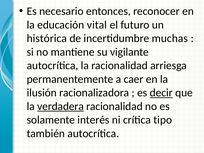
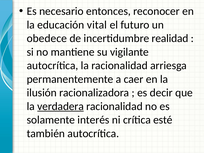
histórica: histórica -> obedece
muchas: muchas -> realidad
decir underline: present -> none
tipo: tipo -> esté
